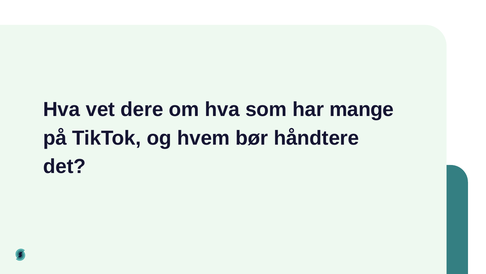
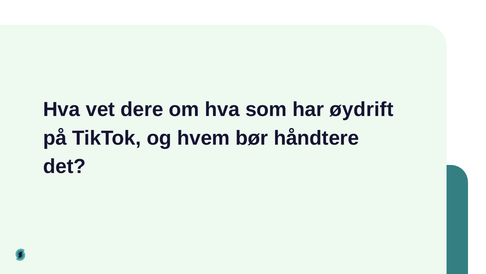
mange: mange -> øydrift
